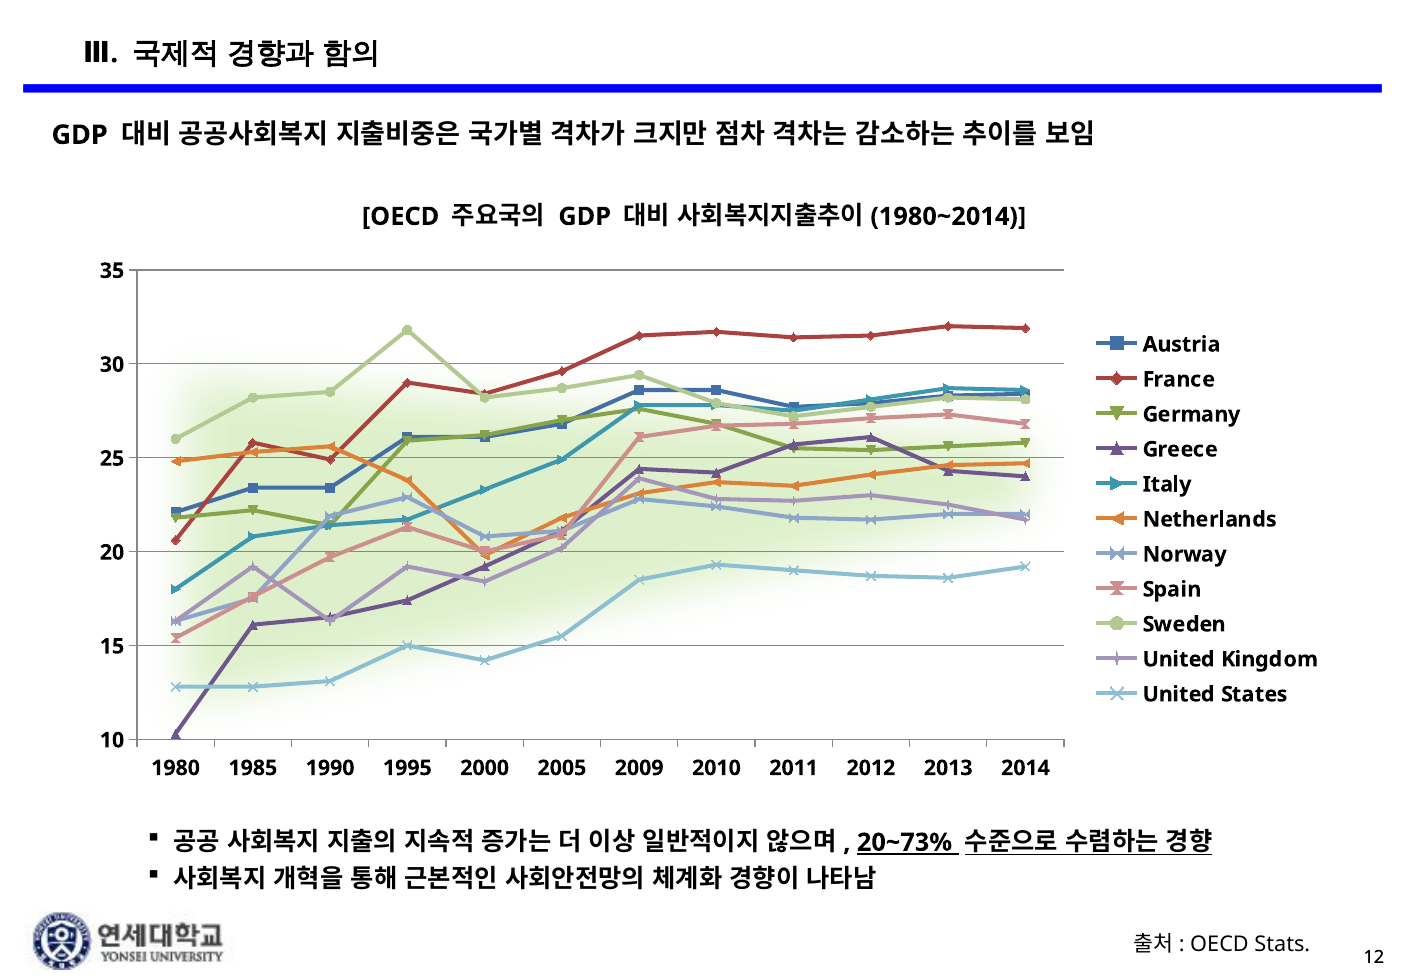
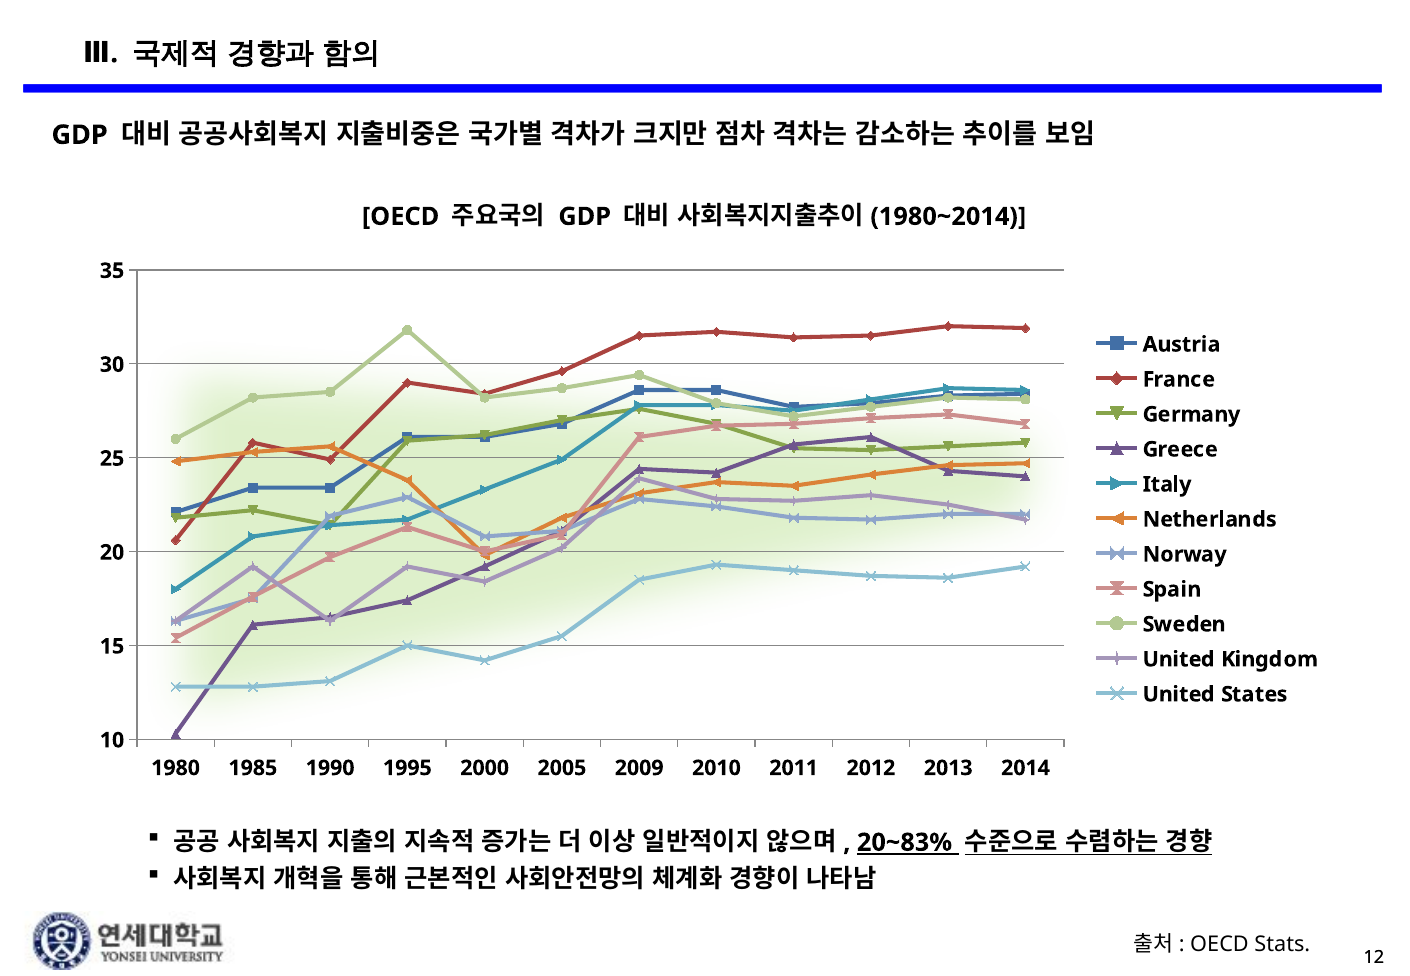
20~73%: 20~73% -> 20~83%
